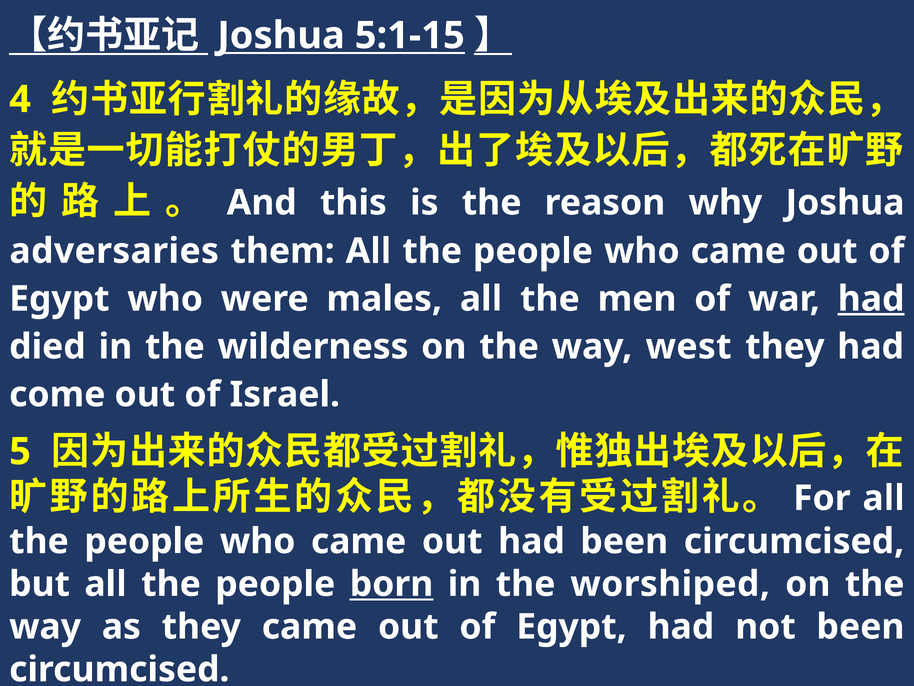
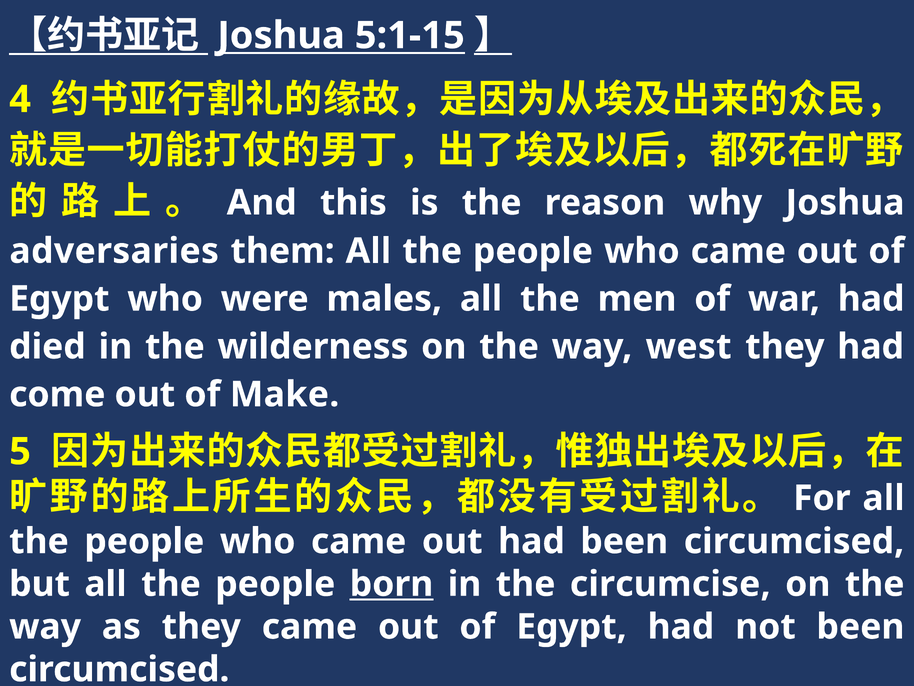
had at (871, 299) underline: present -> none
Israel: Israel -> Make
worshiped: worshiped -> circumcise
